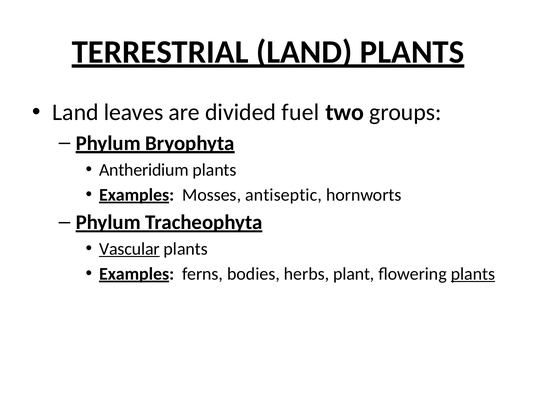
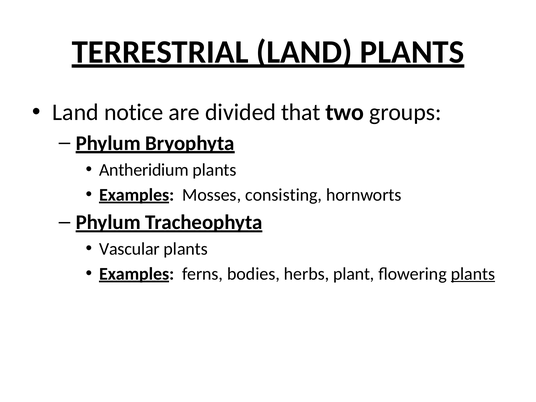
leaves: leaves -> notice
fuel: fuel -> that
antiseptic: antiseptic -> consisting
Vascular underline: present -> none
